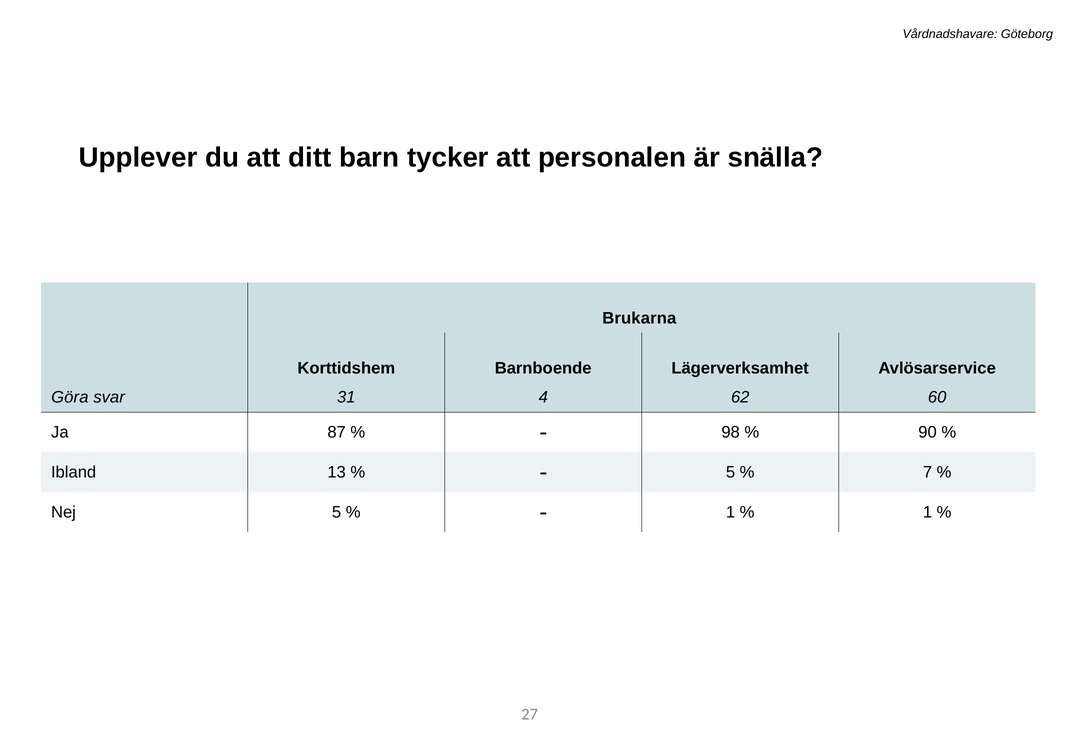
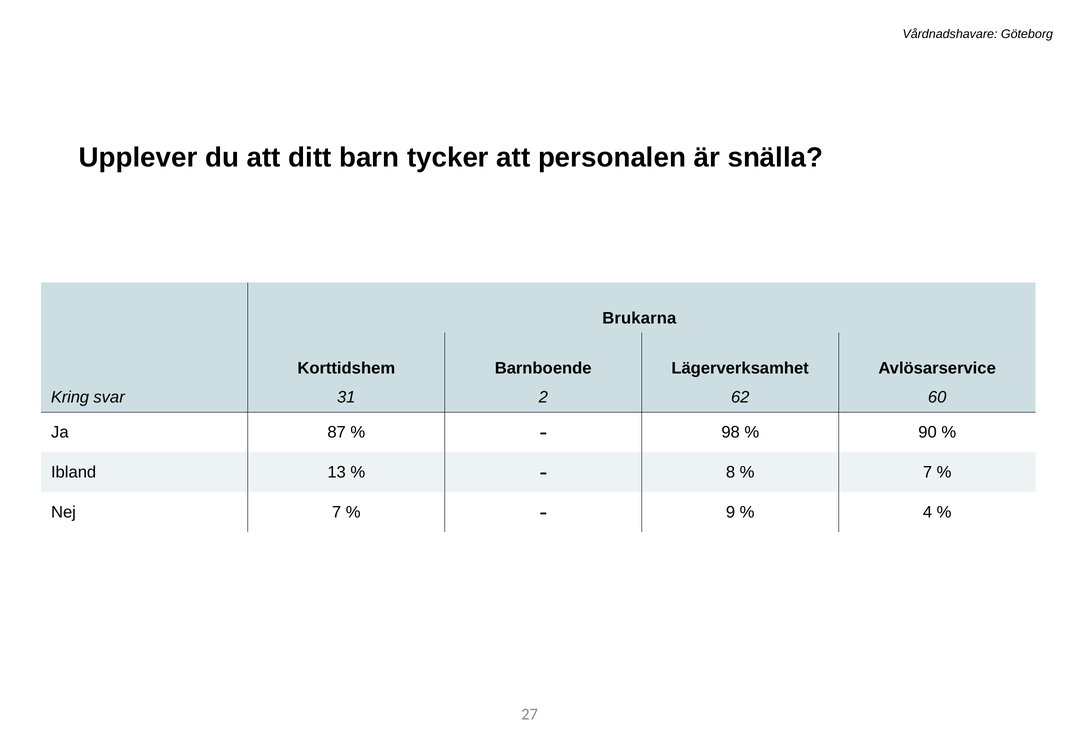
Göra: Göra -> Kring
4: 4 -> 2
5 at (731, 473): 5 -> 8
Nej 5: 5 -> 7
1 at (731, 513): 1 -> 9
1 at (928, 513): 1 -> 4
